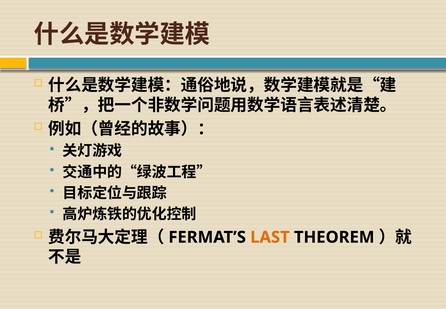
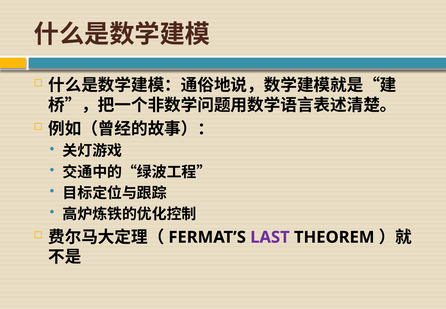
LAST colour: orange -> purple
